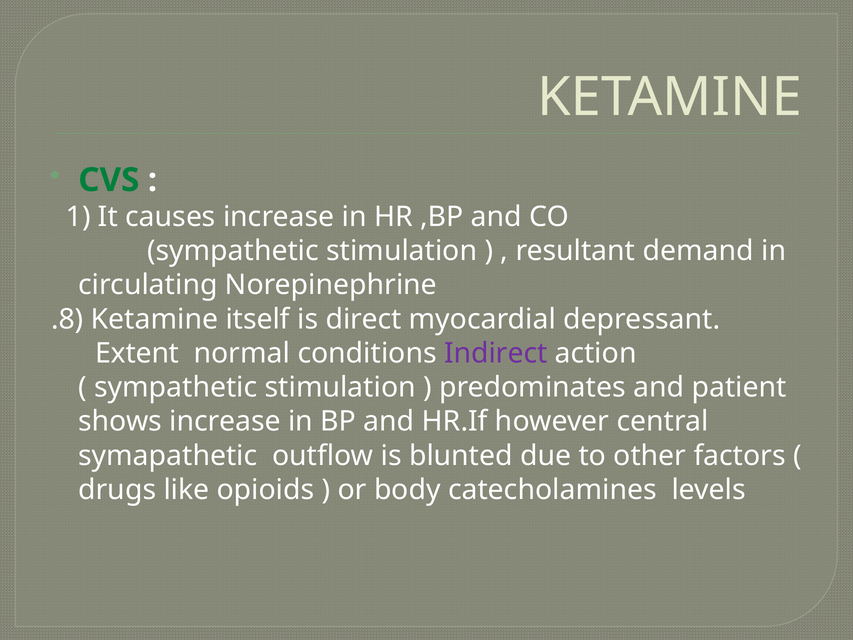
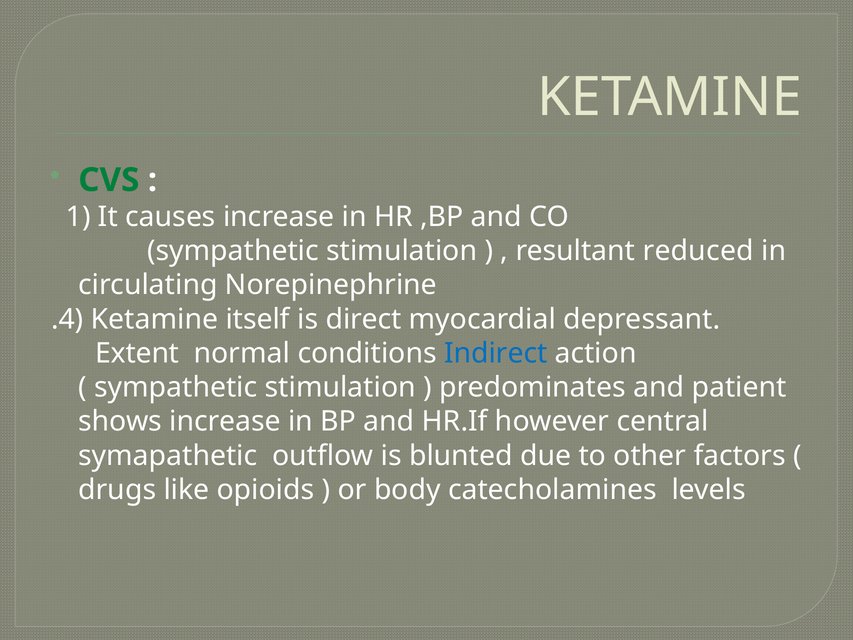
demand: demand -> reduced
.8: .8 -> .4
Indirect colour: purple -> blue
